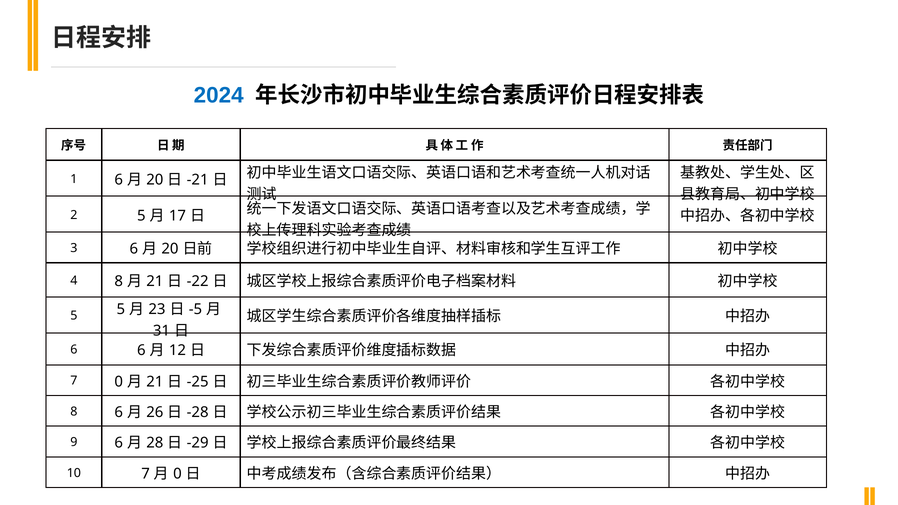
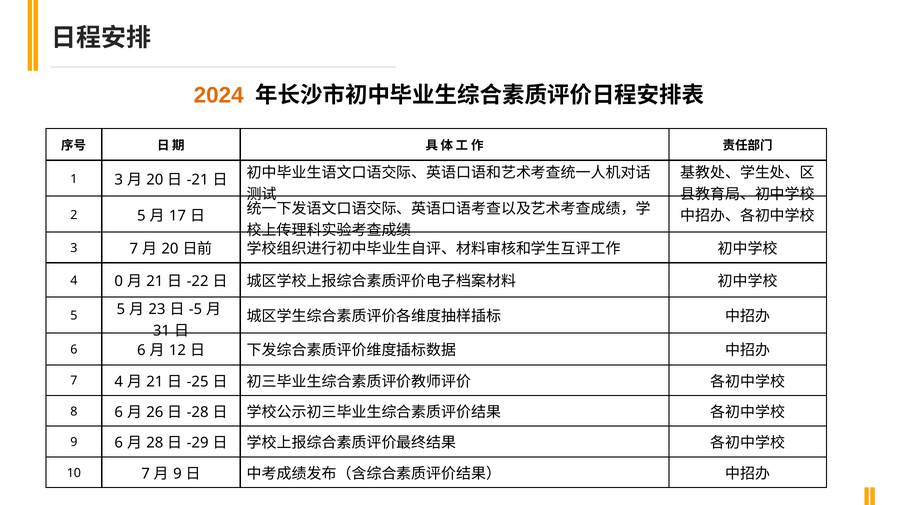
2024 colour: blue -> orange
1 6: 6 -> 3
3 6: 6 -> 7
4 8: 8 -> 0
7 0: 0 -> 4
0 at (177, 474): 0 -> 9
